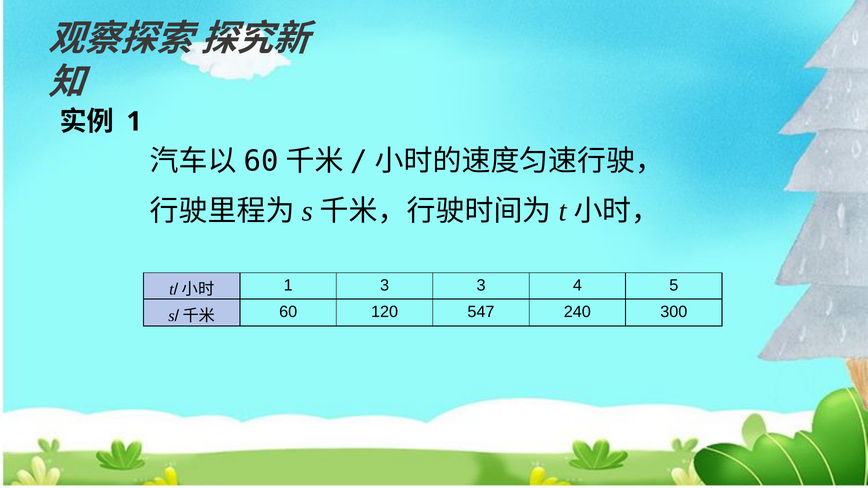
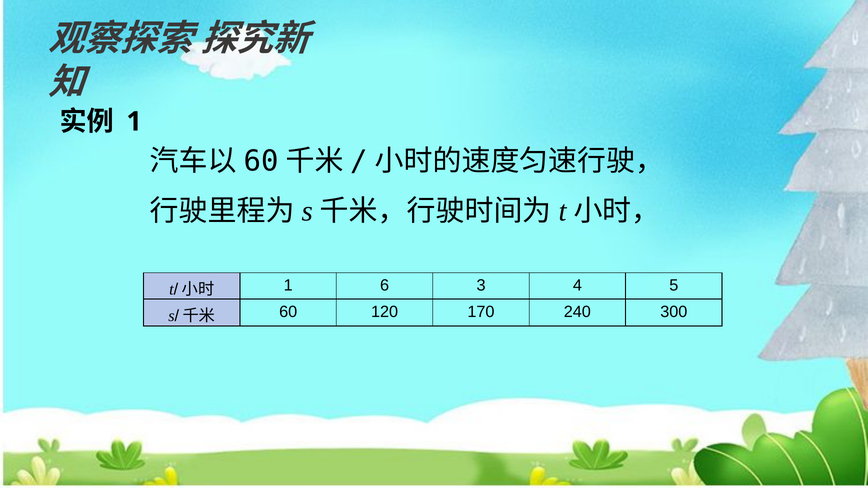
1 3: 3 -> 6
547: 547 -> 170
